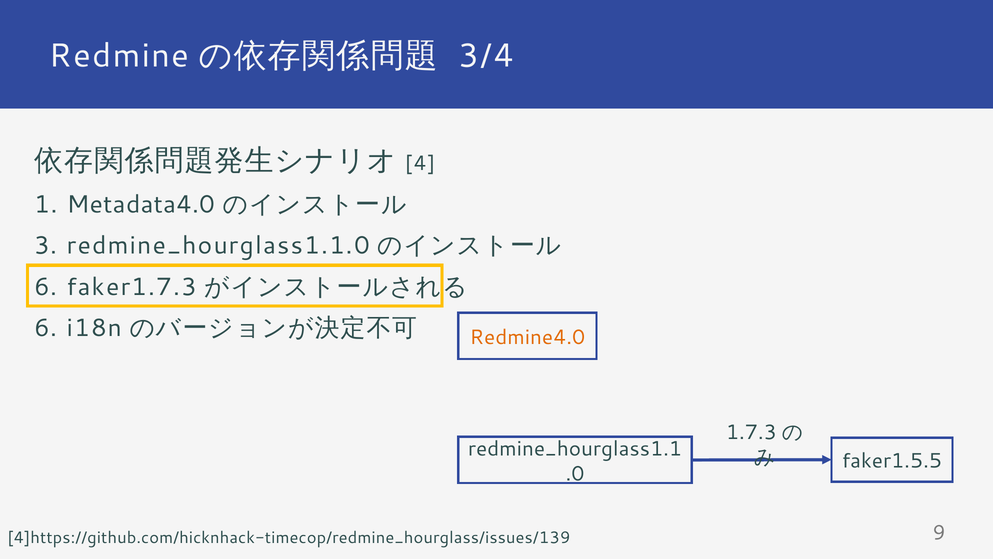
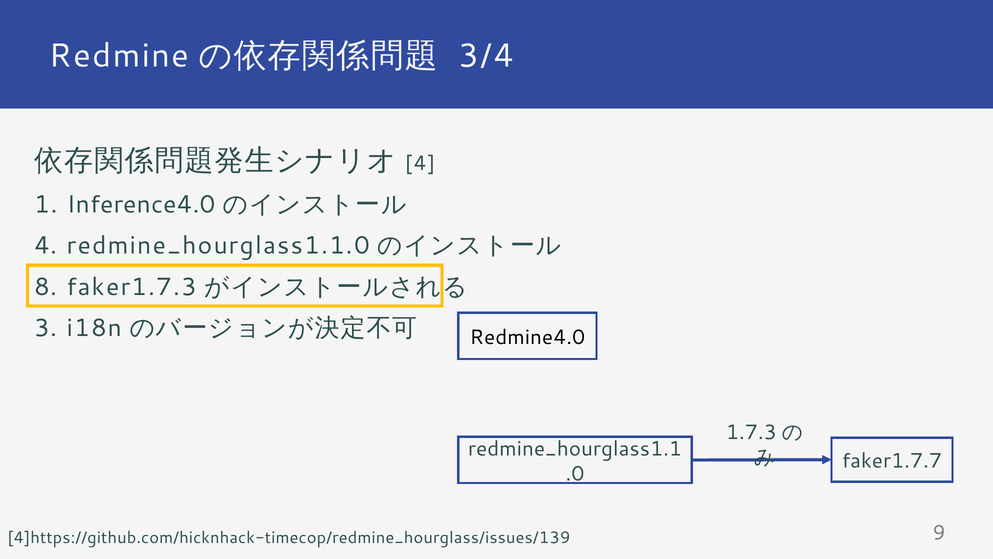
Metadata4.0: Metadata4.0 -> Inference4.0
3 at (46, 245): 3 -> 4
6 at (46, 287): 6 -> 8
6 at (46, 328): 6 -> 3
Redmine4.0 colour: orange -> black
faker1.5.5: faker1.5.5 -> faker1.7.7
